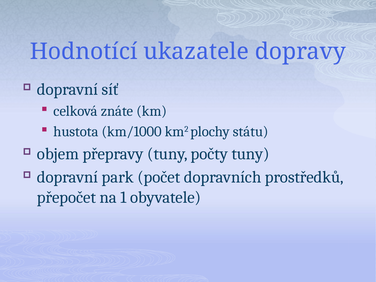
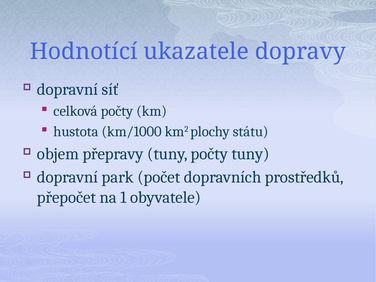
celková znáte: znáte -> počty
